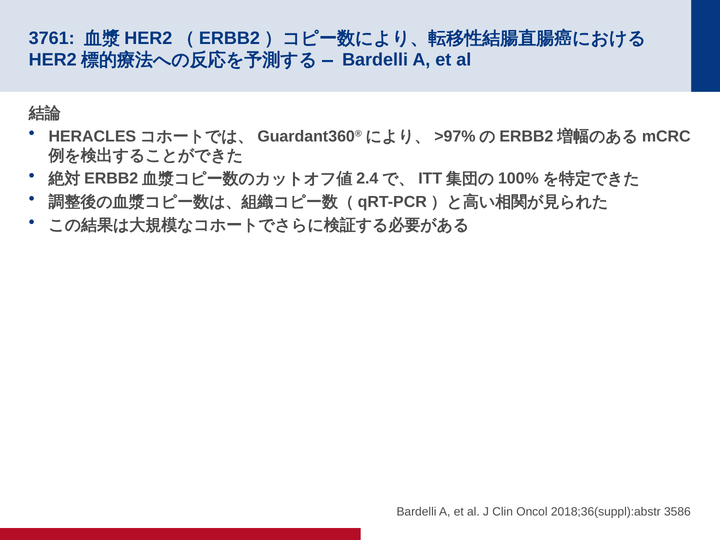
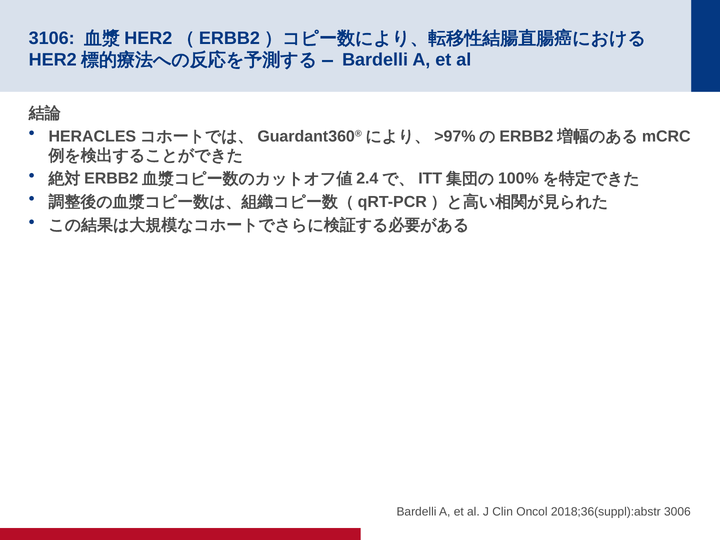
3761: 3761 -> 3106
3586: 3586 -> 3006
